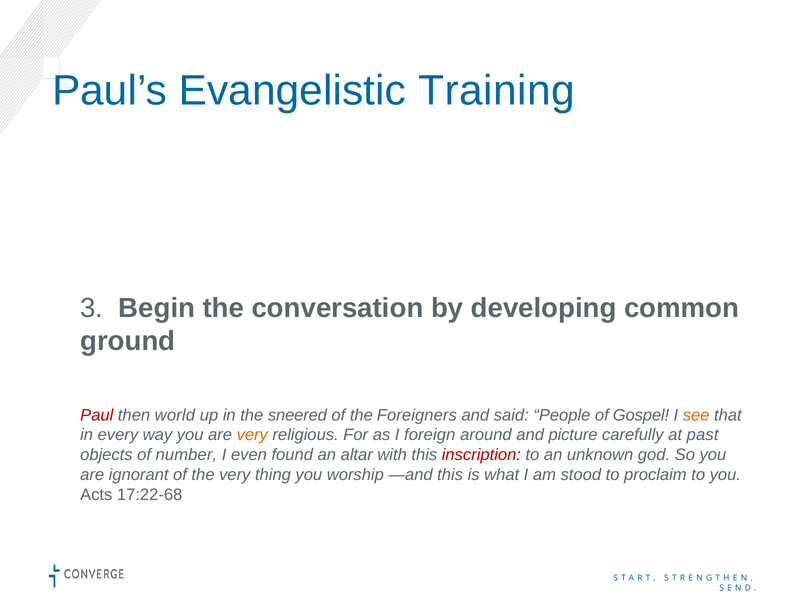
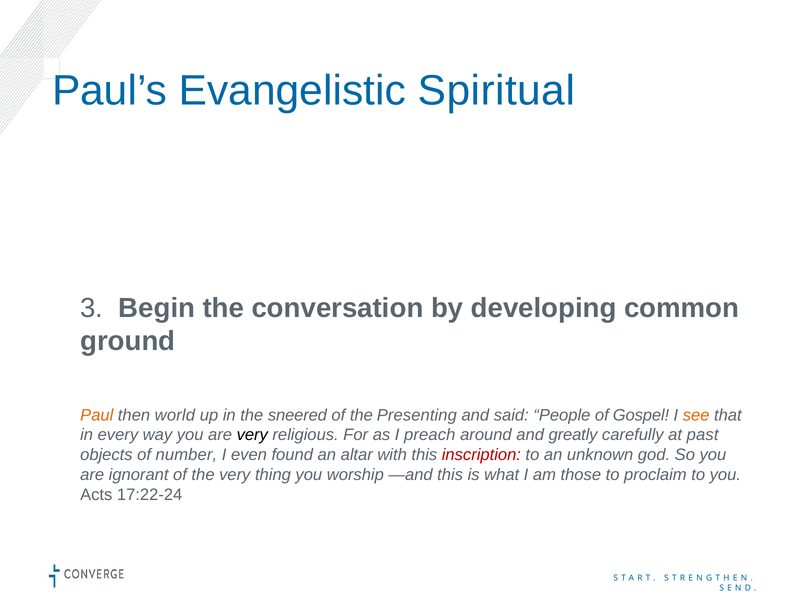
Training: Training -> Spiritual
Paul colour: red -> orange
Foreigners: Foreigners -> Presenting
very at (252, 435) colour: orange -> black
foreign: foreign -> preach
picture: picture -> greatly
stood: stood -> those
17:22-68: 17:22-68 -> 17:22-24
